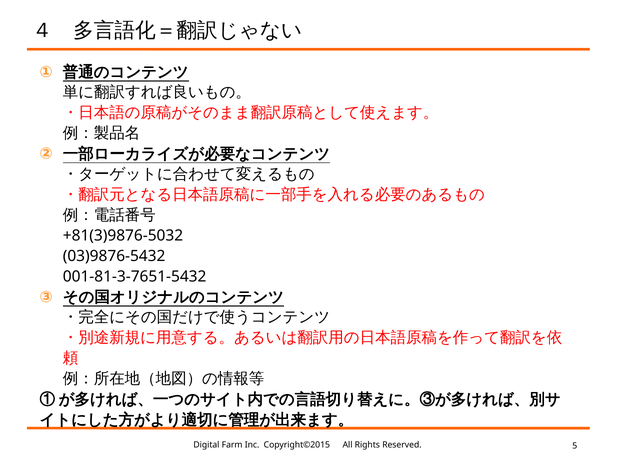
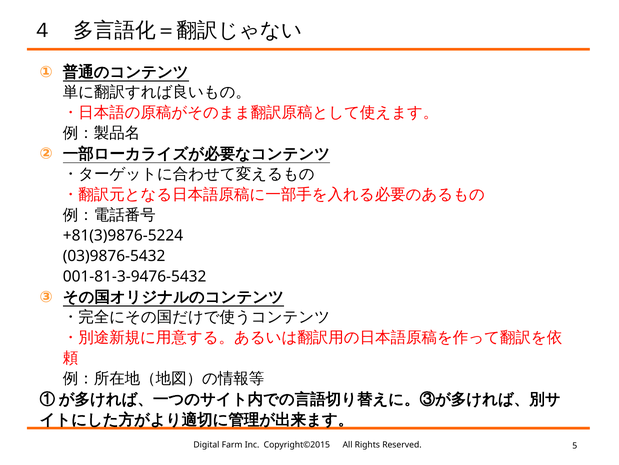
+81(3)9876-5032: +81(3)9876-5032 -> +81(3)9876-5224
001-81-3-7651-5432: 001-81-3-7651-5432 -> 001-81-3-9476-5432
